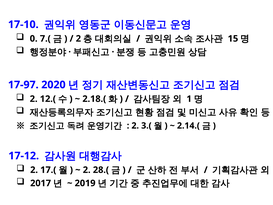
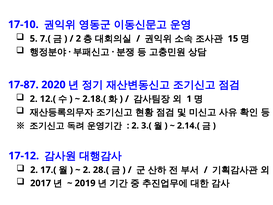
0: 0 -> 5
17-97: 17-97 -> 17-87
